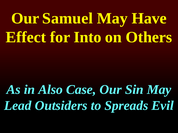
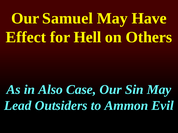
Into: Into -> Hell
Spreads: Spreads -> Ammon
